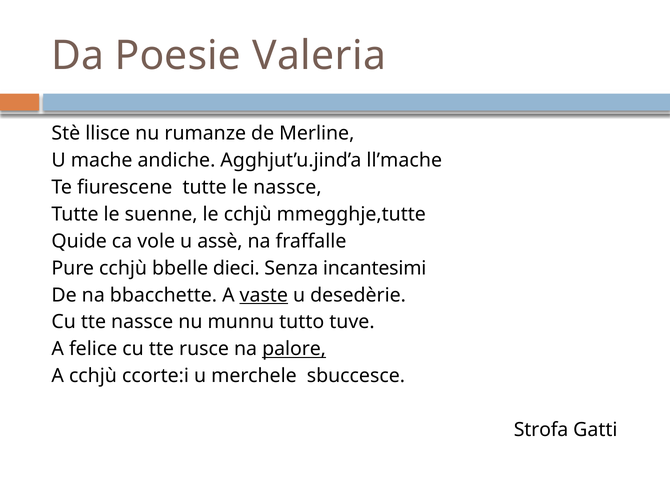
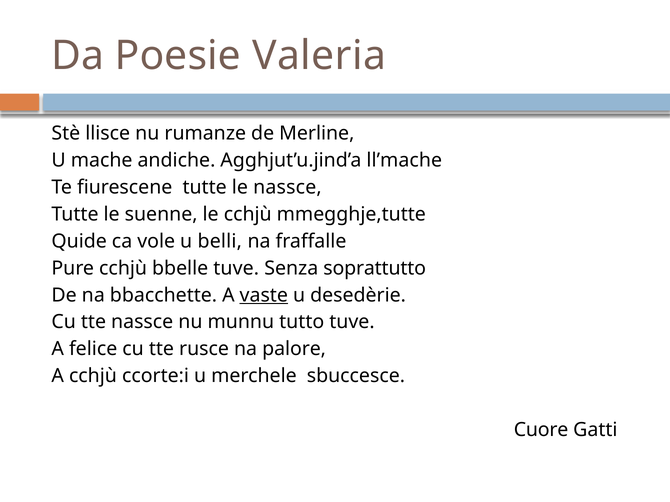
assè: assè -> belli
bbelle dieci: dieci -> tuve
incantesimi: incantesimi -> soprattutto
palore underline: present -> none
Strofa: Strofa -> Cuore
